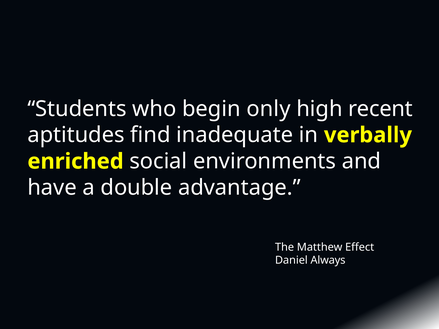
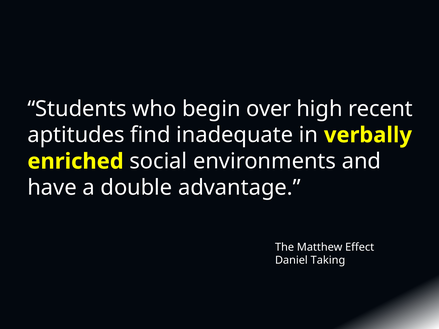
only: only -> over
Always: Always -> Taking
